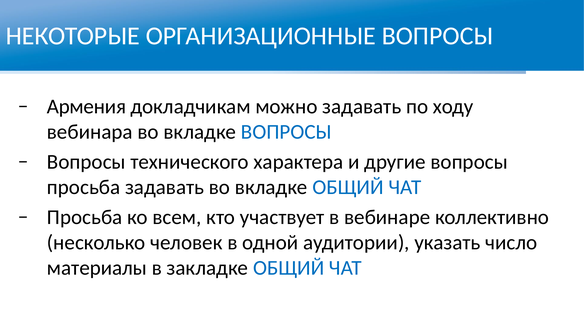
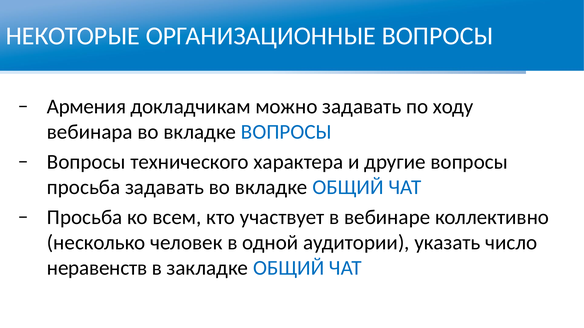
материалы: материалы -> неравенств
